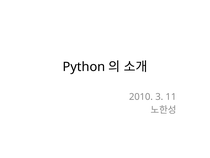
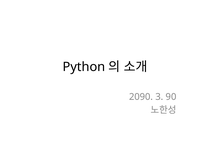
2010: 2010 -> 2090
11: 11 -> 90
